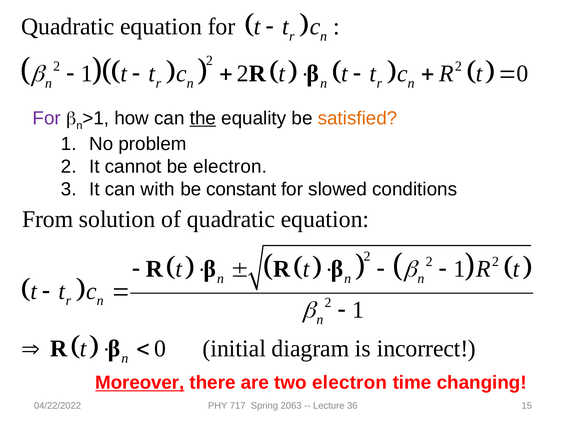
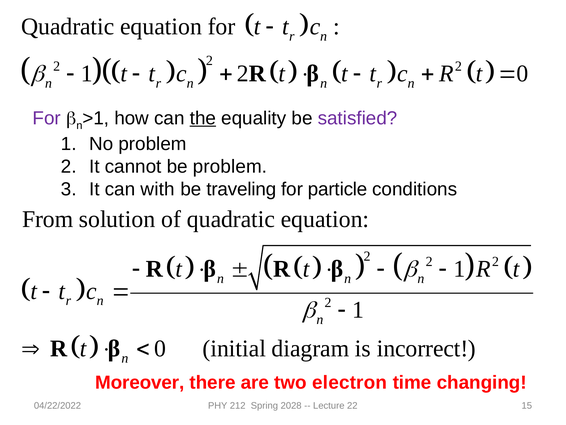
satisfied colour: orange -> purple
be electron: electron -> problem
constant: constant -> traveling
slowed: slowed -> particle
Moreover underline: present -> none
717: 717 -> 212
2063: 2063 -> 2028
36: 36 -> 22
